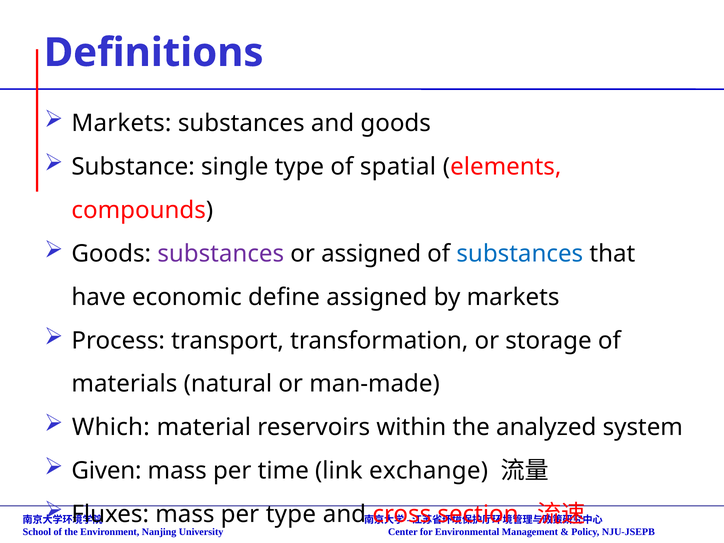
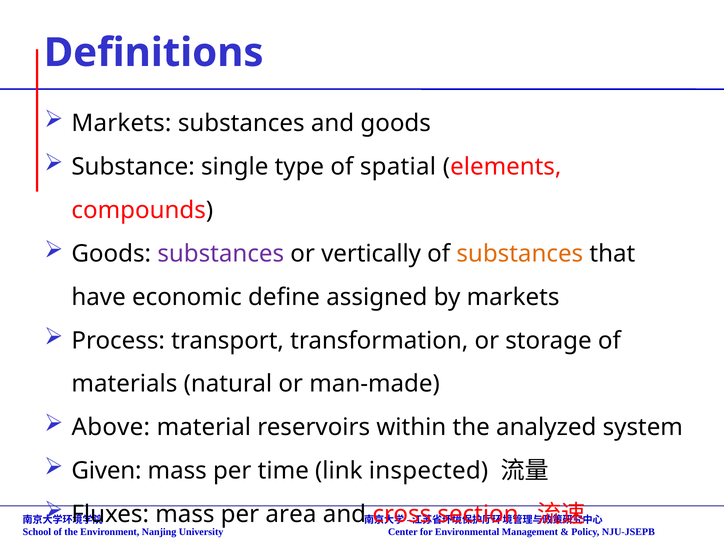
or assigned: assigned -> vertically
substances at (520, 254) colour: blue -> orange
Which: Which -> Above
exchange: exchange -> inspected
per type: type -> area
